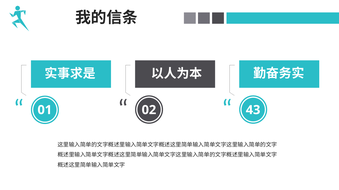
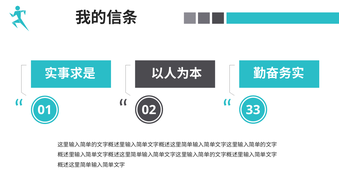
43: 43 -> 33
